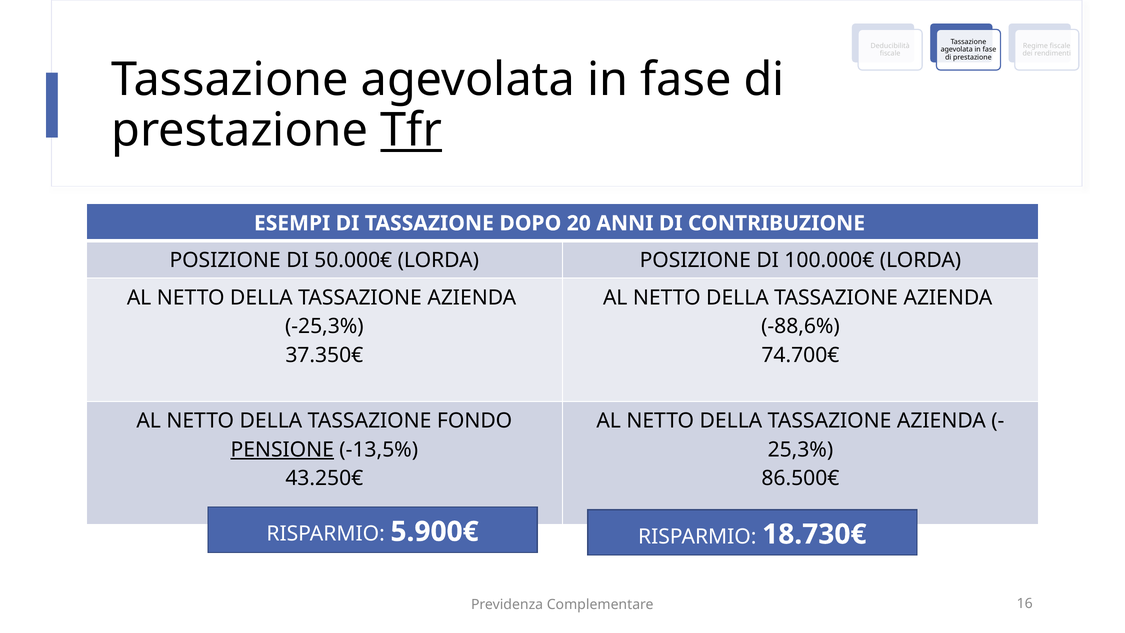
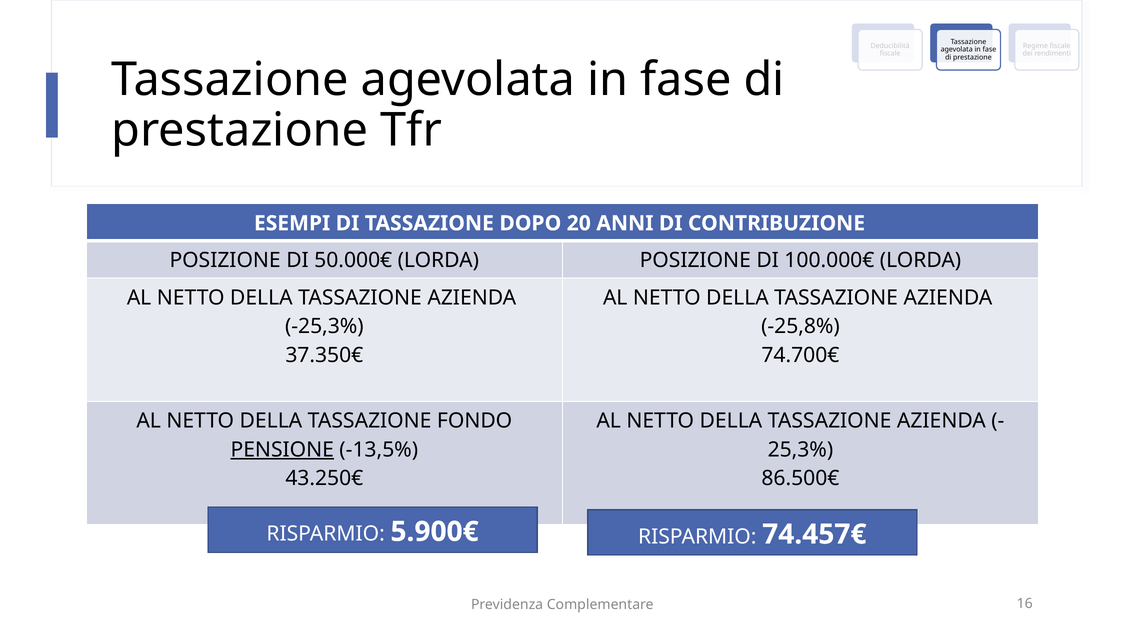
Tfr underline: present -> none
-88,6%: -88,6% -> -25,8%
18.730€: 18.730€ -> 74.457€
